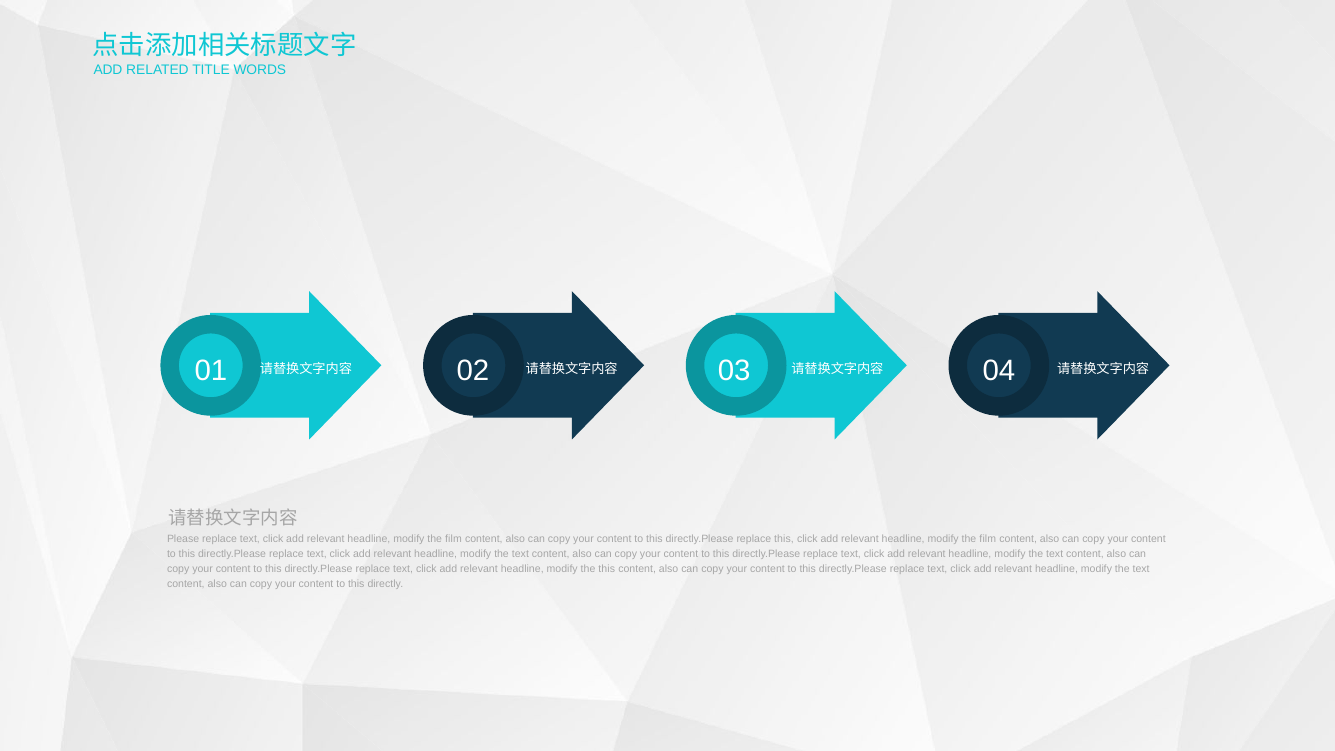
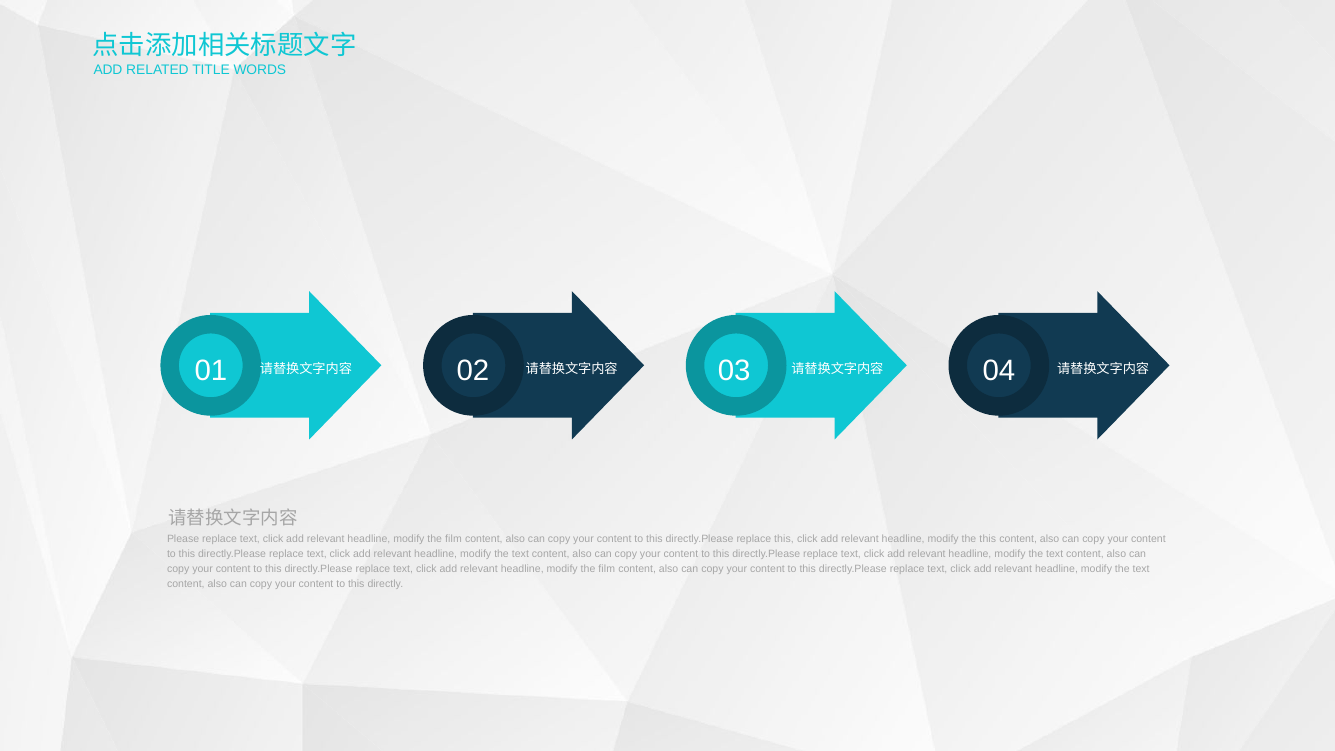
film at (988, 539): film -> this
this at (607, 569): this -> film
